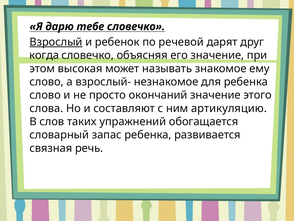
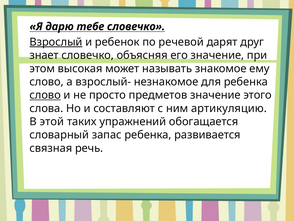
когда: когда -> знает
слово at (45, 95) underline: none -> present
окончаний: окончаний -> предметов
слов: слов -> этой
